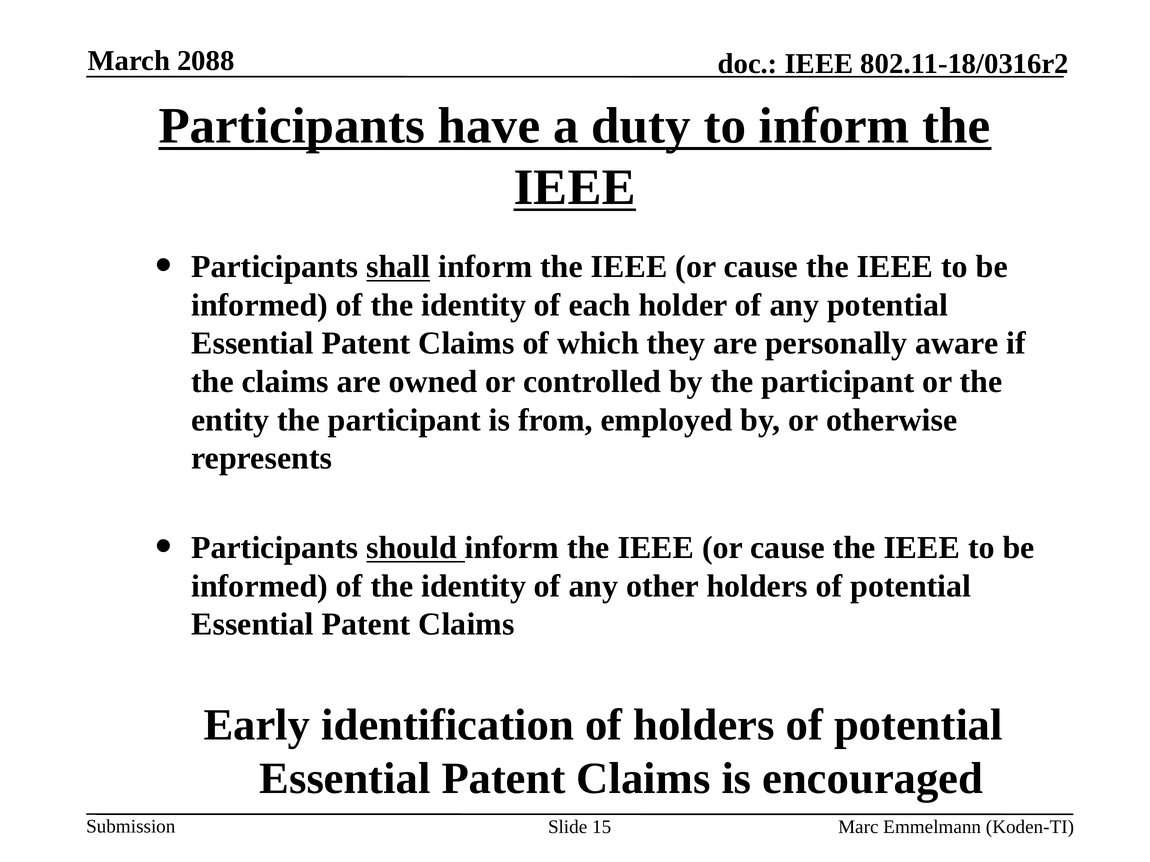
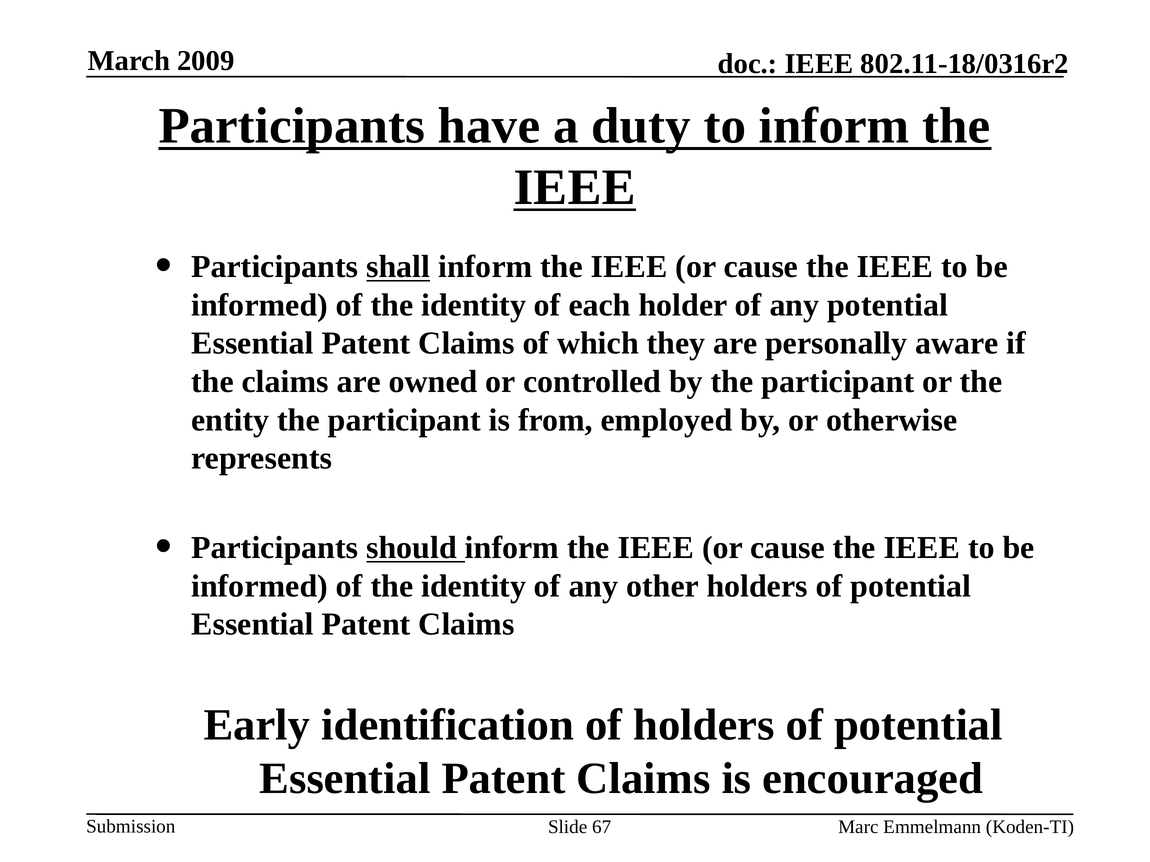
2088: 2088 -> 2009
15: 15 -> 67
